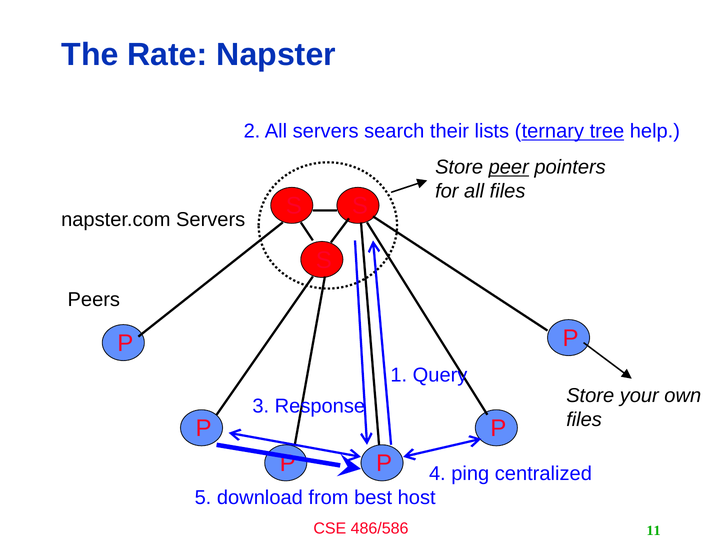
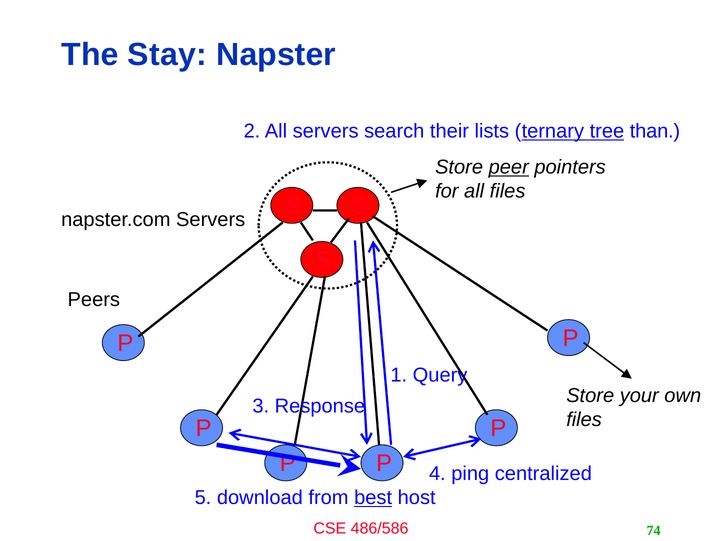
Rate: Rate -> Stay
help: help -> than
best underline: none -> present
11: 11 -> 74
